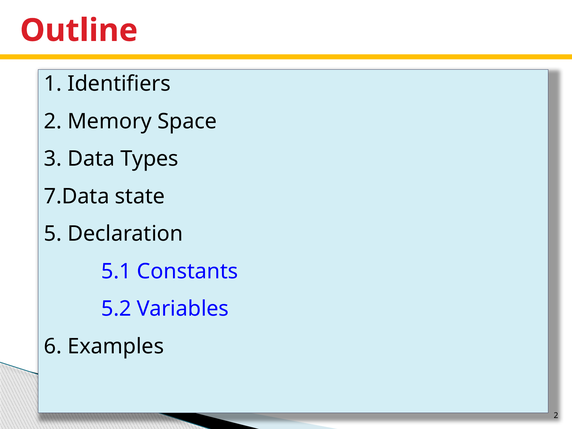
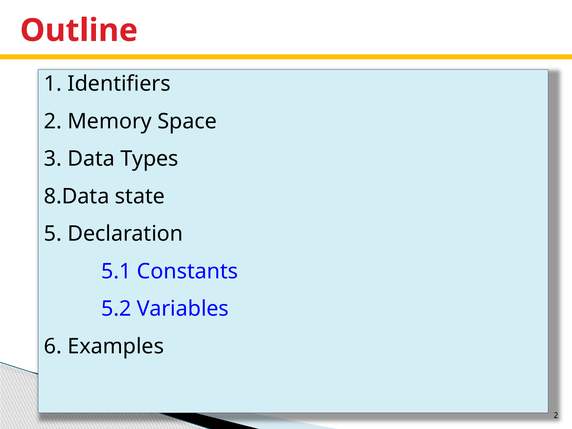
7.Data: 7.Data -> 8.Data
